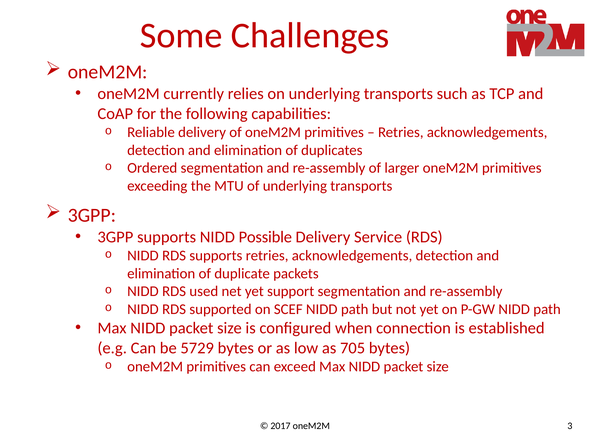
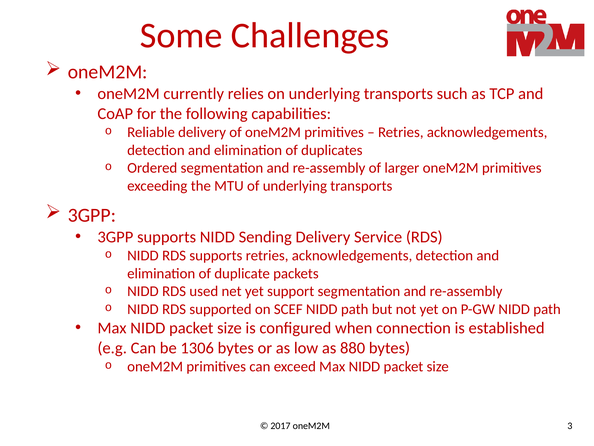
Possible: Possible -> Sending
5729: 5729 -> 1306
705: 705 -> 880
